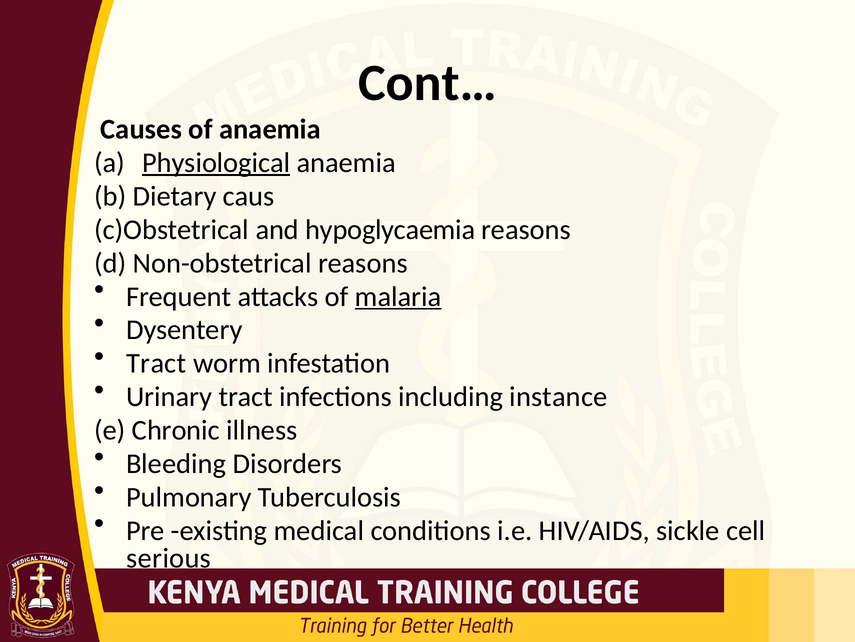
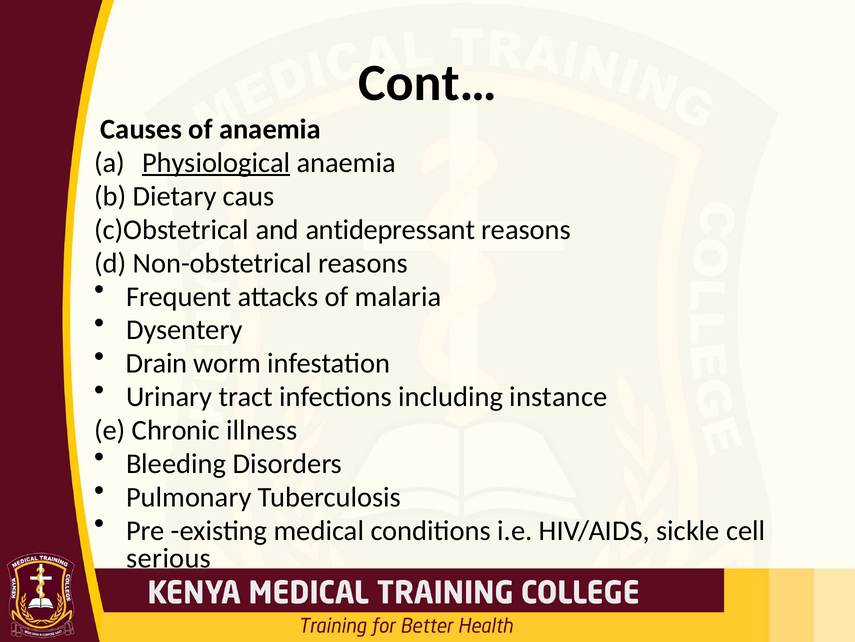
hypoglycaemia: hypoglycaemia -> antidepressant
malaria underline: present -> none
Tract at (156, 363): Tract -> Drain
